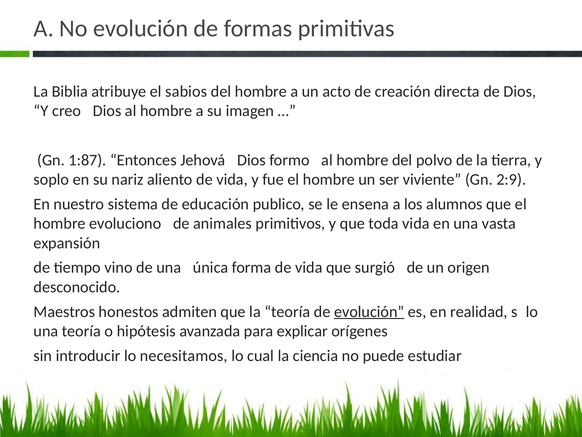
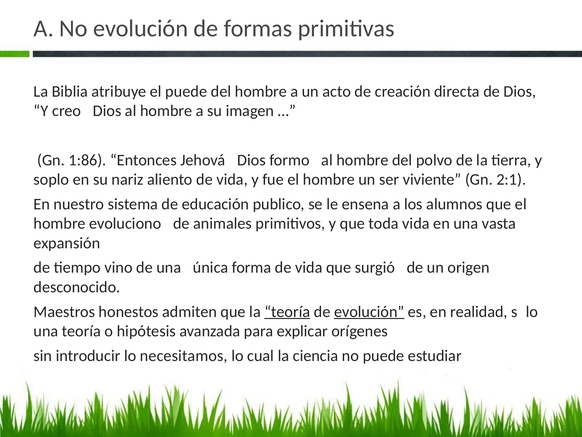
el sabios: sabios -> puede
1:87: 1:87 -> 1:86
2:9: 2:9 -> 2:1
teoría at (287, 311) underline: none -> present
